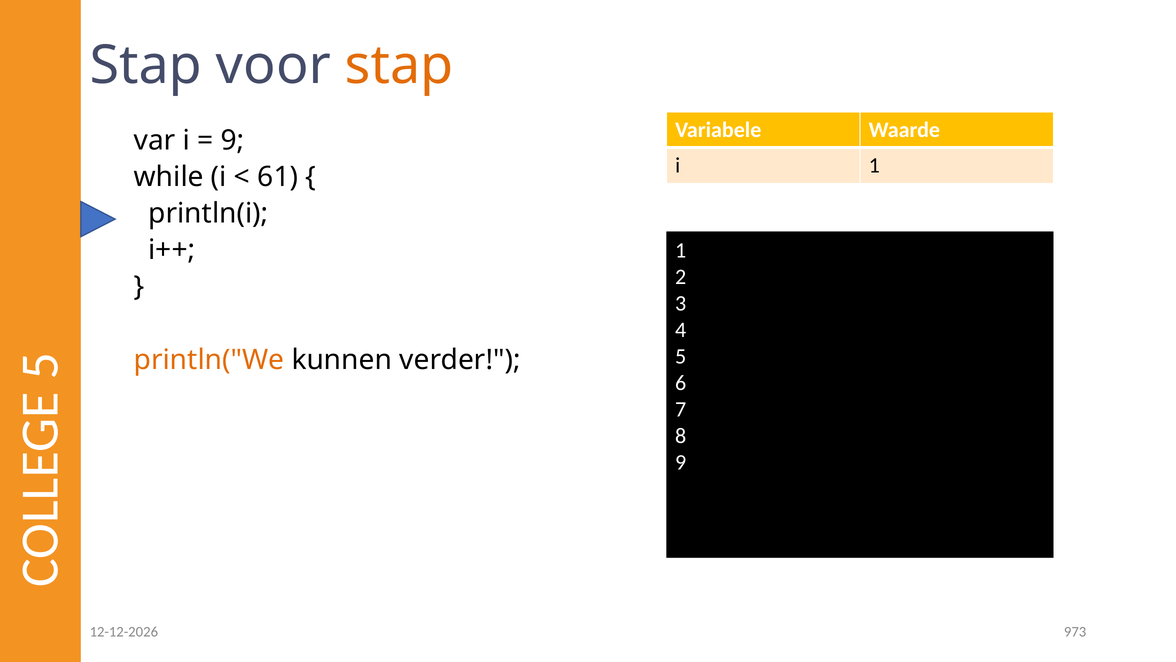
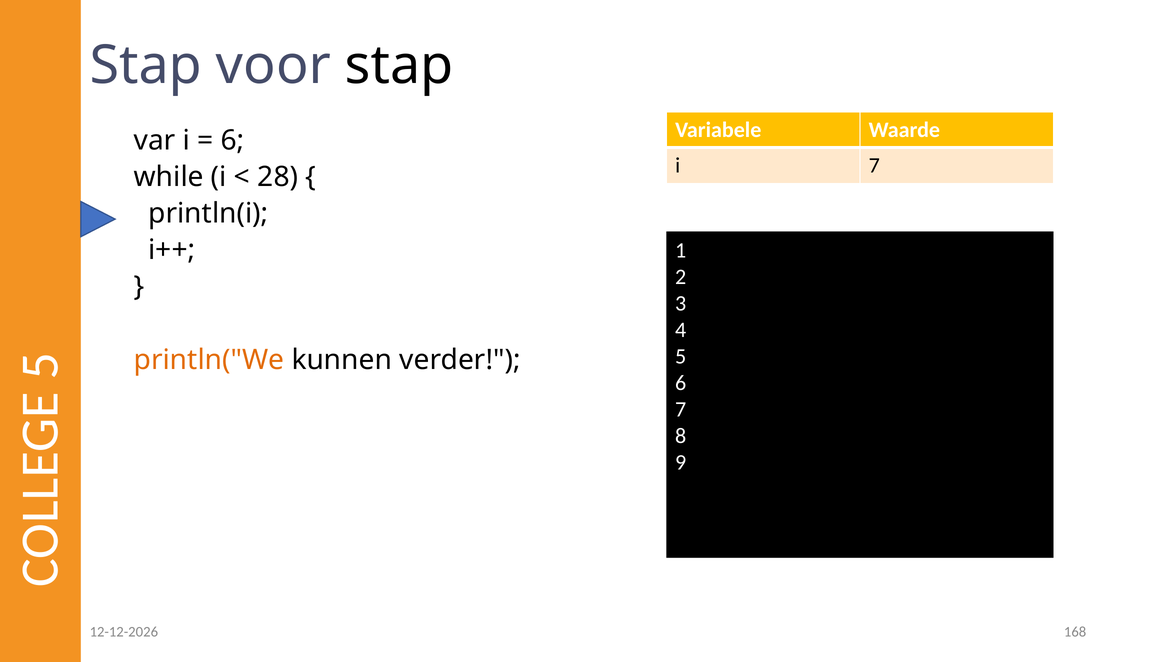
stap at (399, 65) colour: orange -> black
9 at (233, 140): 9 -> 6
i 1: 1 -> 7
61: 61 -> 28
973: 973 -> 168
